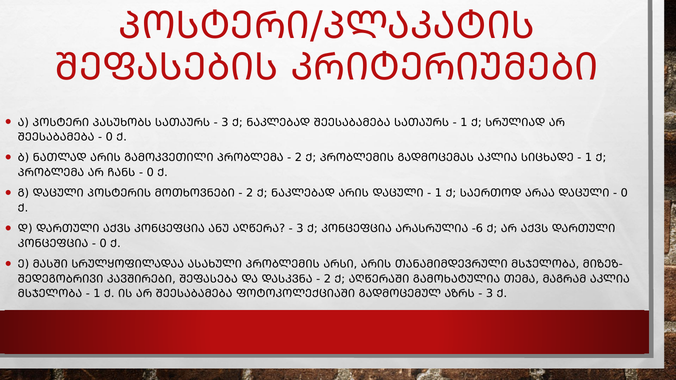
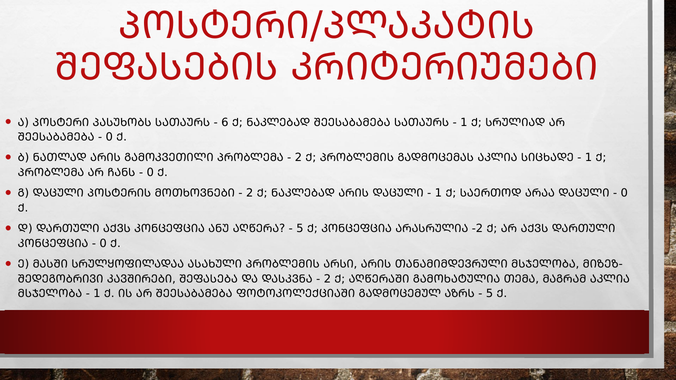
3 at (225, 122): 3 -> 6
3 at (300, 229): 3 -> 5
-6: -6 -> -2
3 at (490, 294): 3 -> 5
